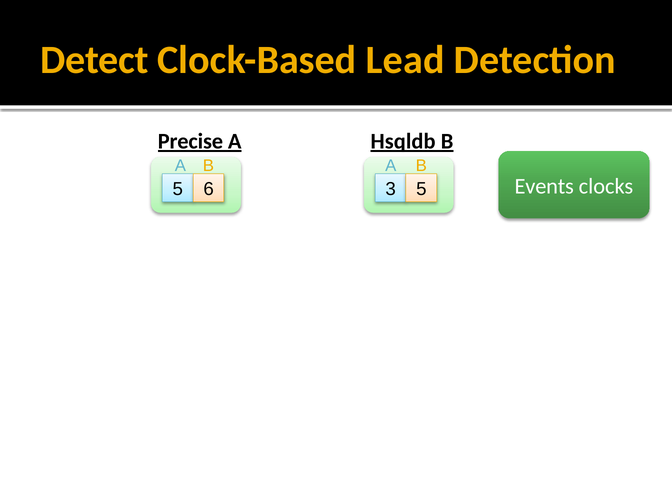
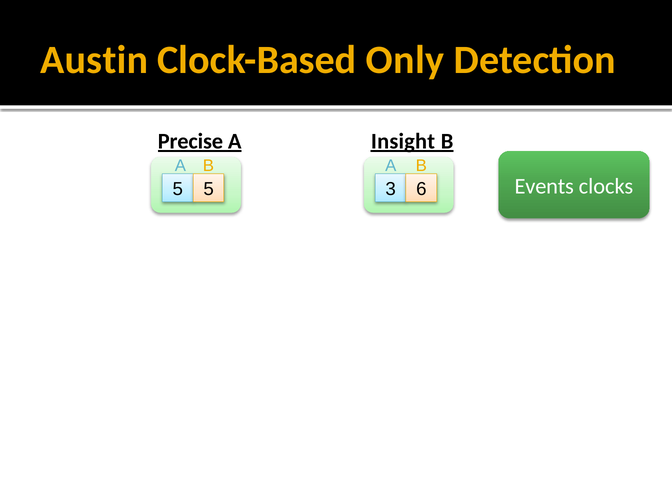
Detect: Detect -> Austin
Lead: Lead -> Only
Hsqldb: Hsqldb -> Insight
5 6: 6 -> 5
3 5: 5 -> 6
